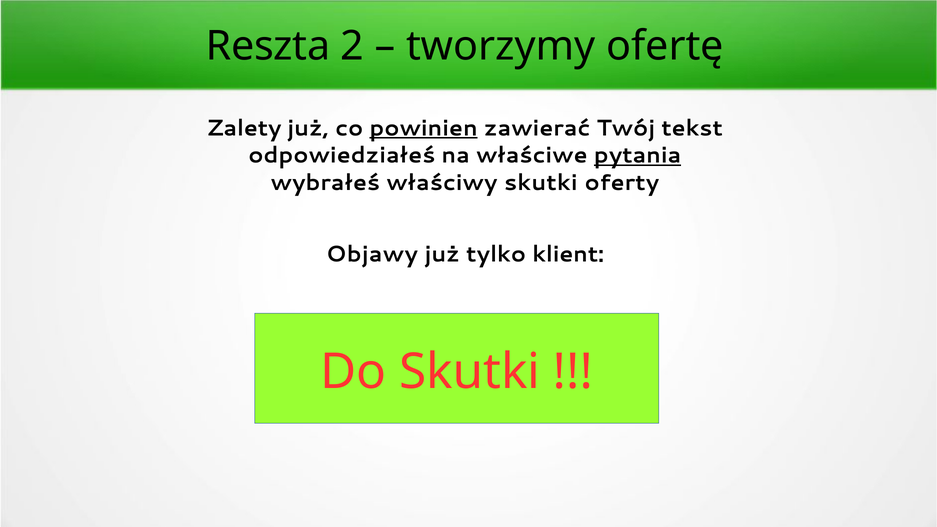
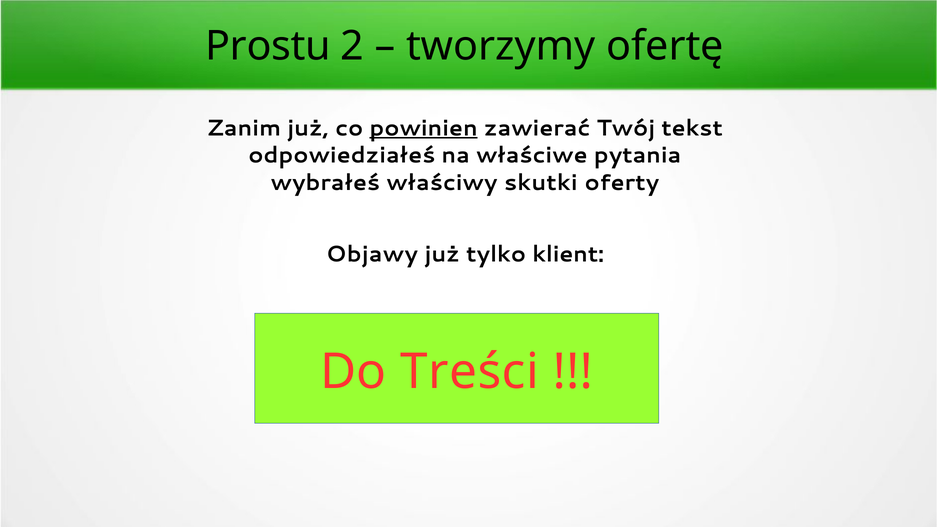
Reszta: Reszta -> Prostu
Zalety: Zalety -> Zanim
pytania underline: present -> none
Do Skutki: Skutki -> Treści
